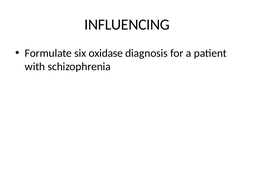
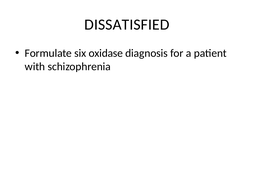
INFLUENCING: INFLUENCING -> DISSATISFIED
